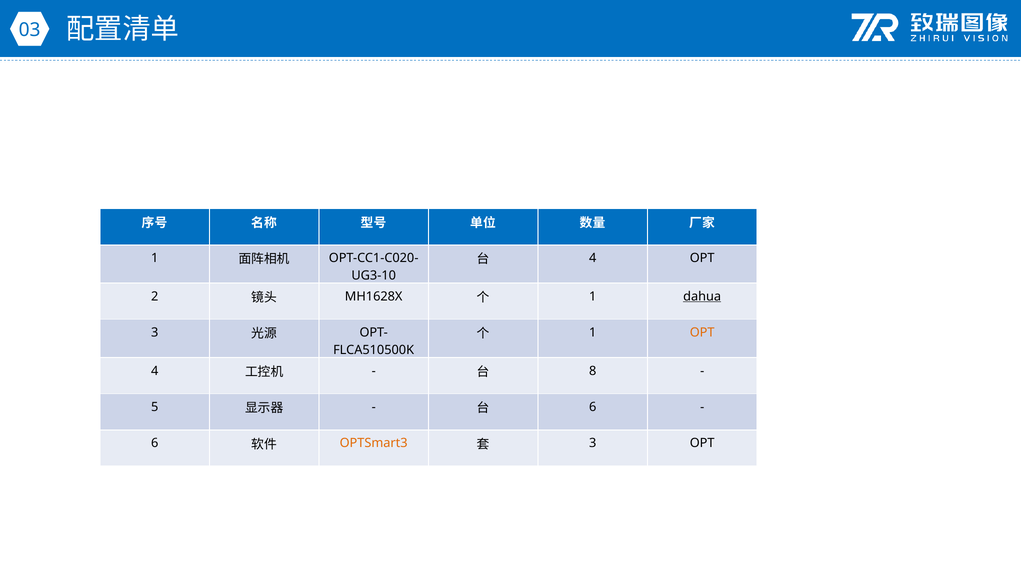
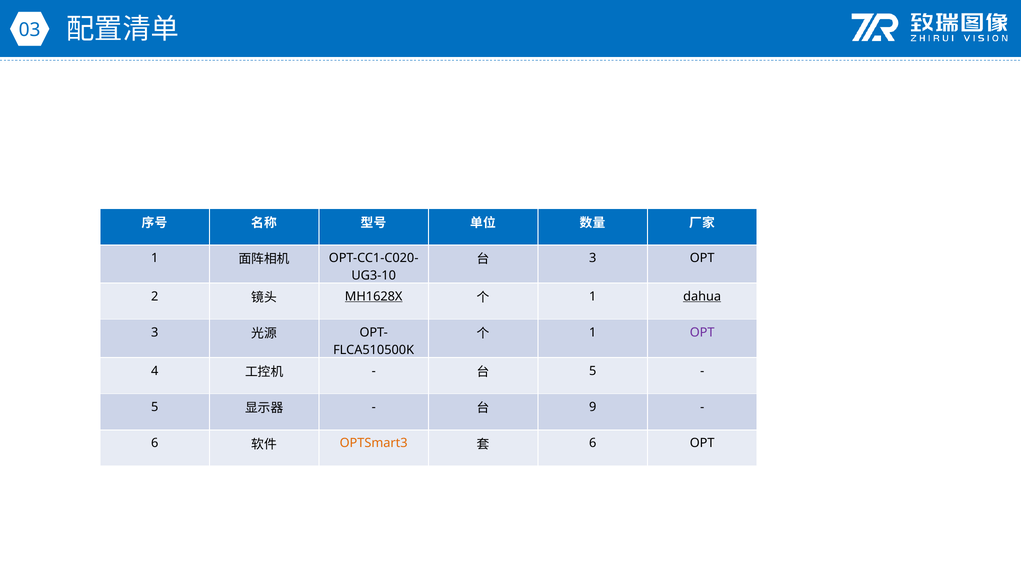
4 at (593, 258): 4 -> 3
MH1628X underline: none -> present
OPT at (702, 333) colour: orange -> purple
8 at (593, 371): 8 -> 5
6 at (593, 407): 6 -> 9
3 at (593, 443): 3 -> 6
